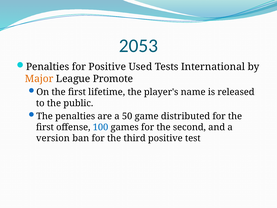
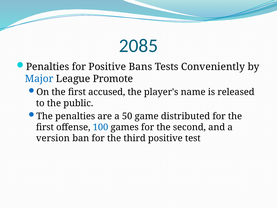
2053: 2053 -> 2085
Used: Used -> Bans
International: International -> Conveniently
Major colour: orange -> blue
lifetime: lifetime -> accused
